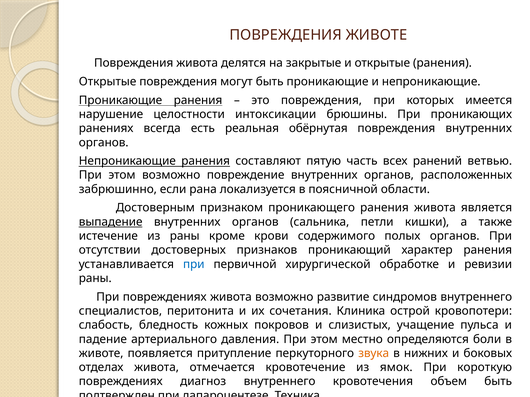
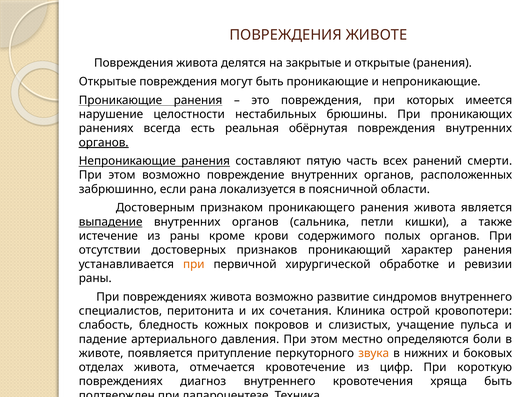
интоксикации: интоксикации -> нестабильных
органов at (104, 143) underline: none -> present
ветвью: ветвью -> смерти
при at (194, 264) colour: blue -> orange
ямок: ямок -> цифр
объем: объем -> хряща
